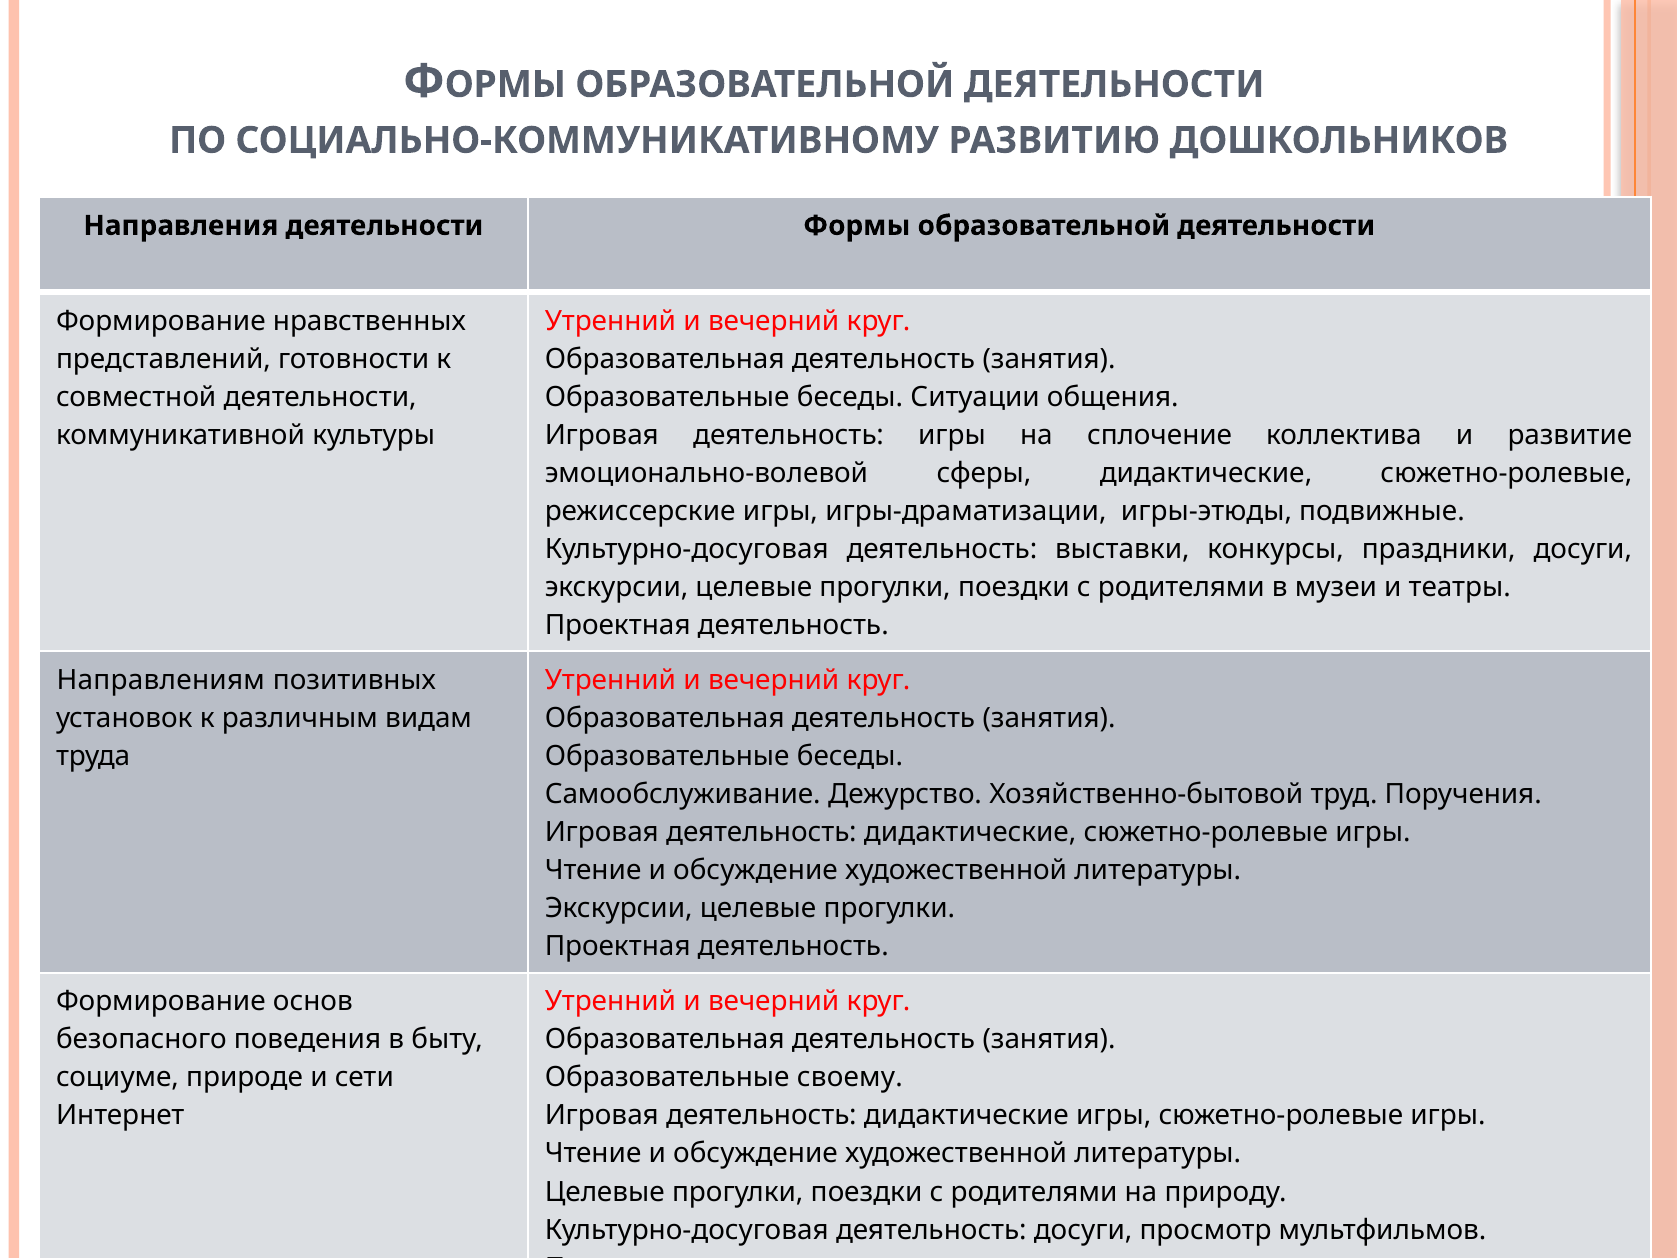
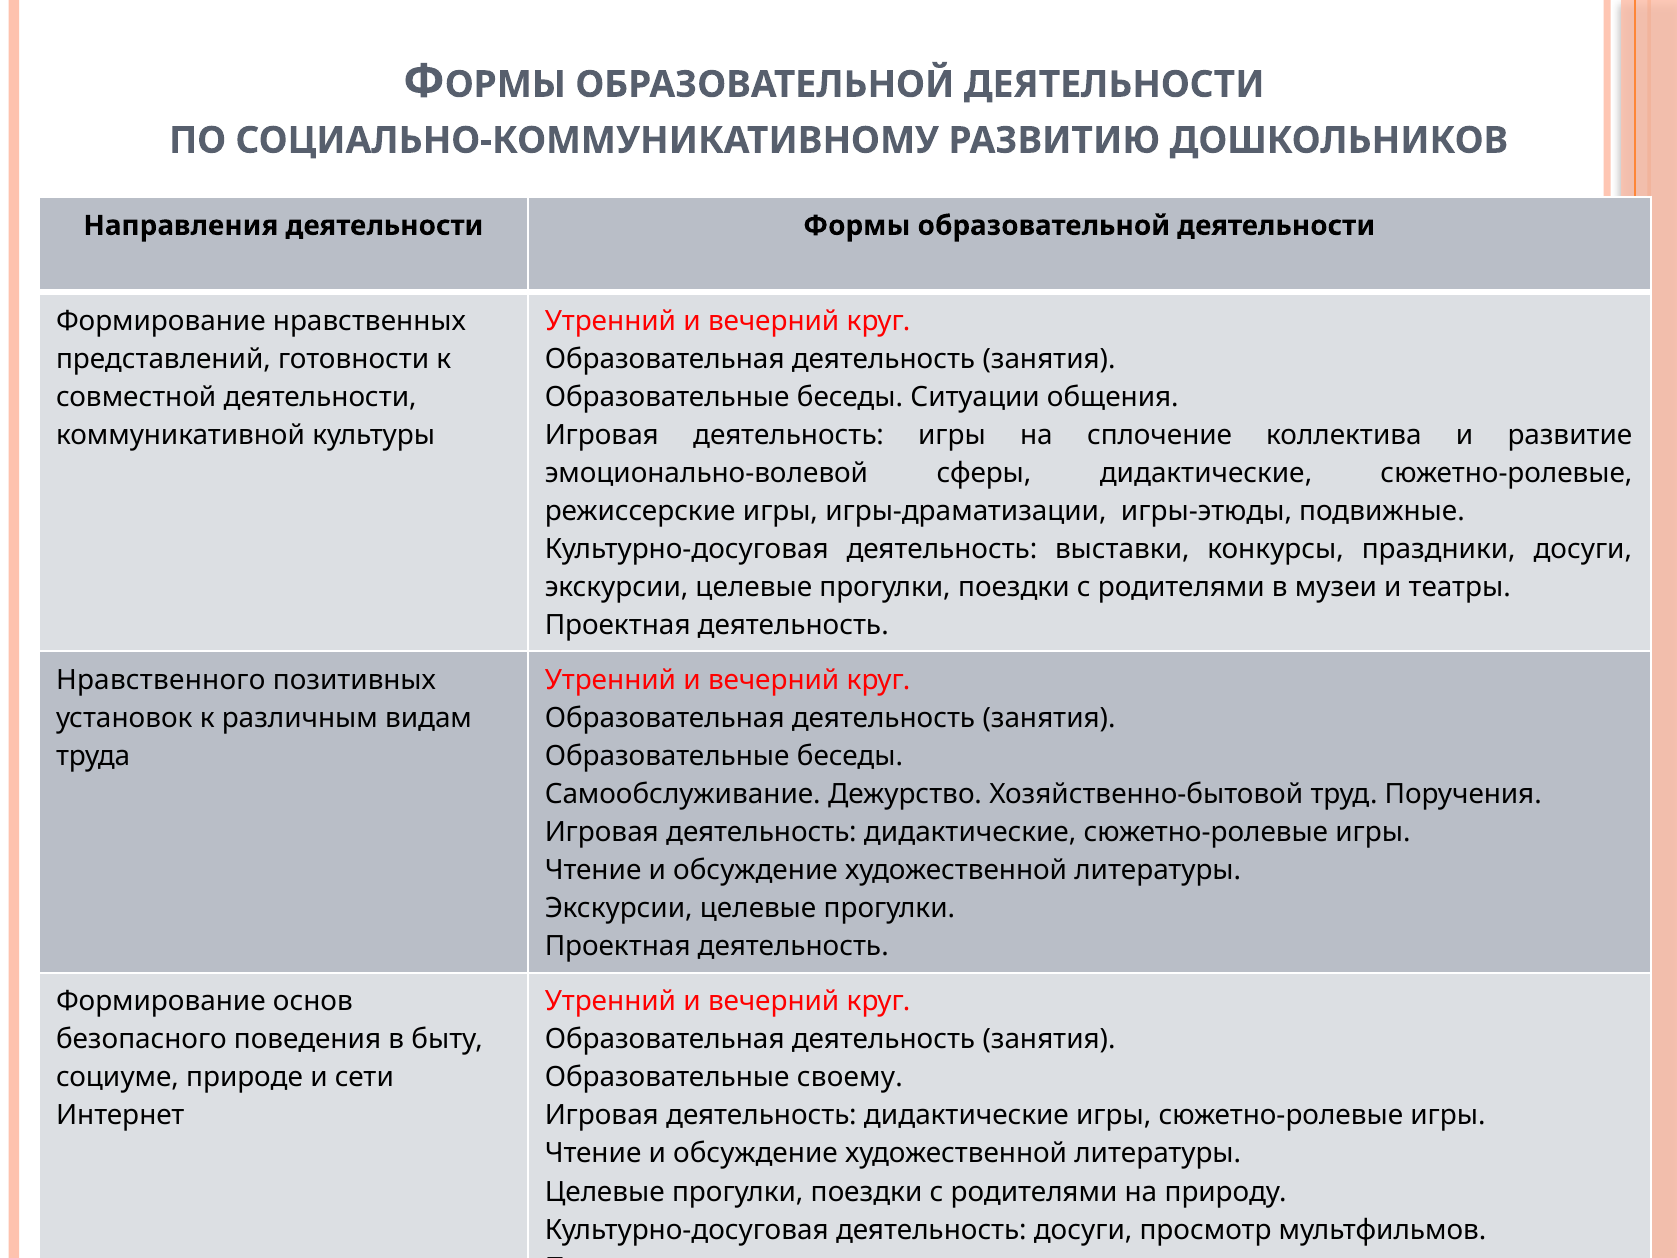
Направлениям: Направлениям -> Нравственного
